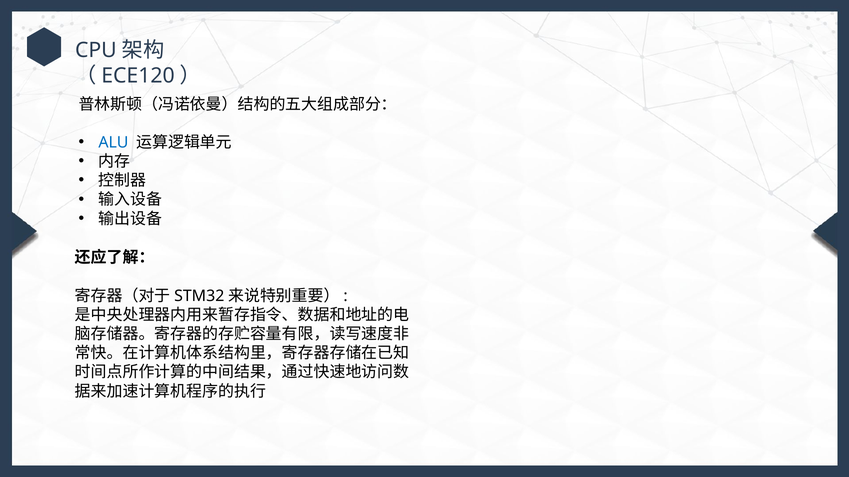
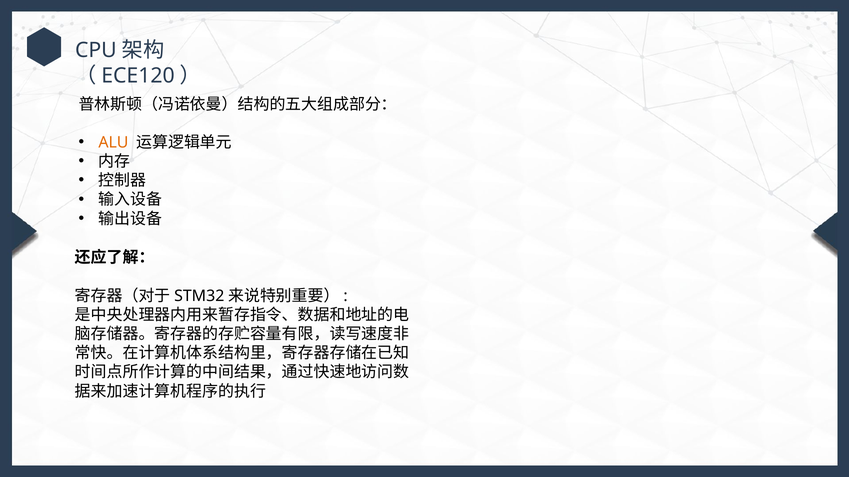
ALU colour: blue -> orange
